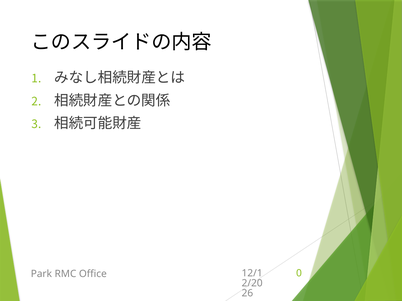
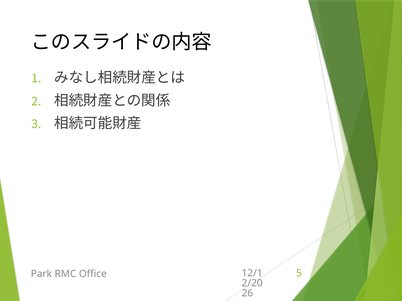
0: 0 -> 5
